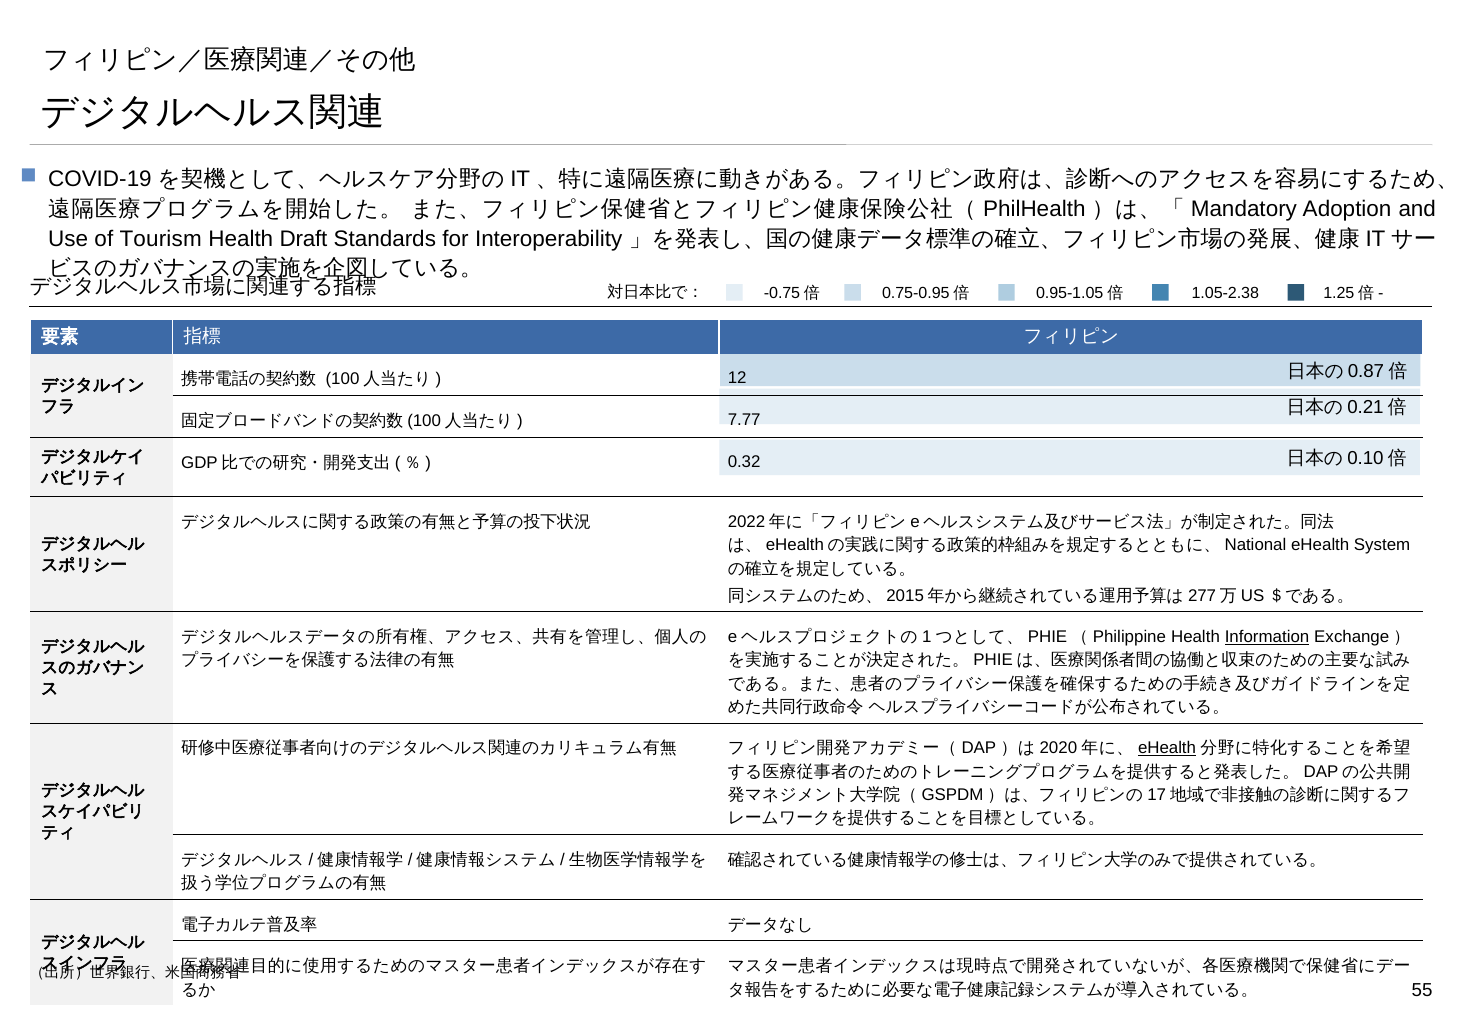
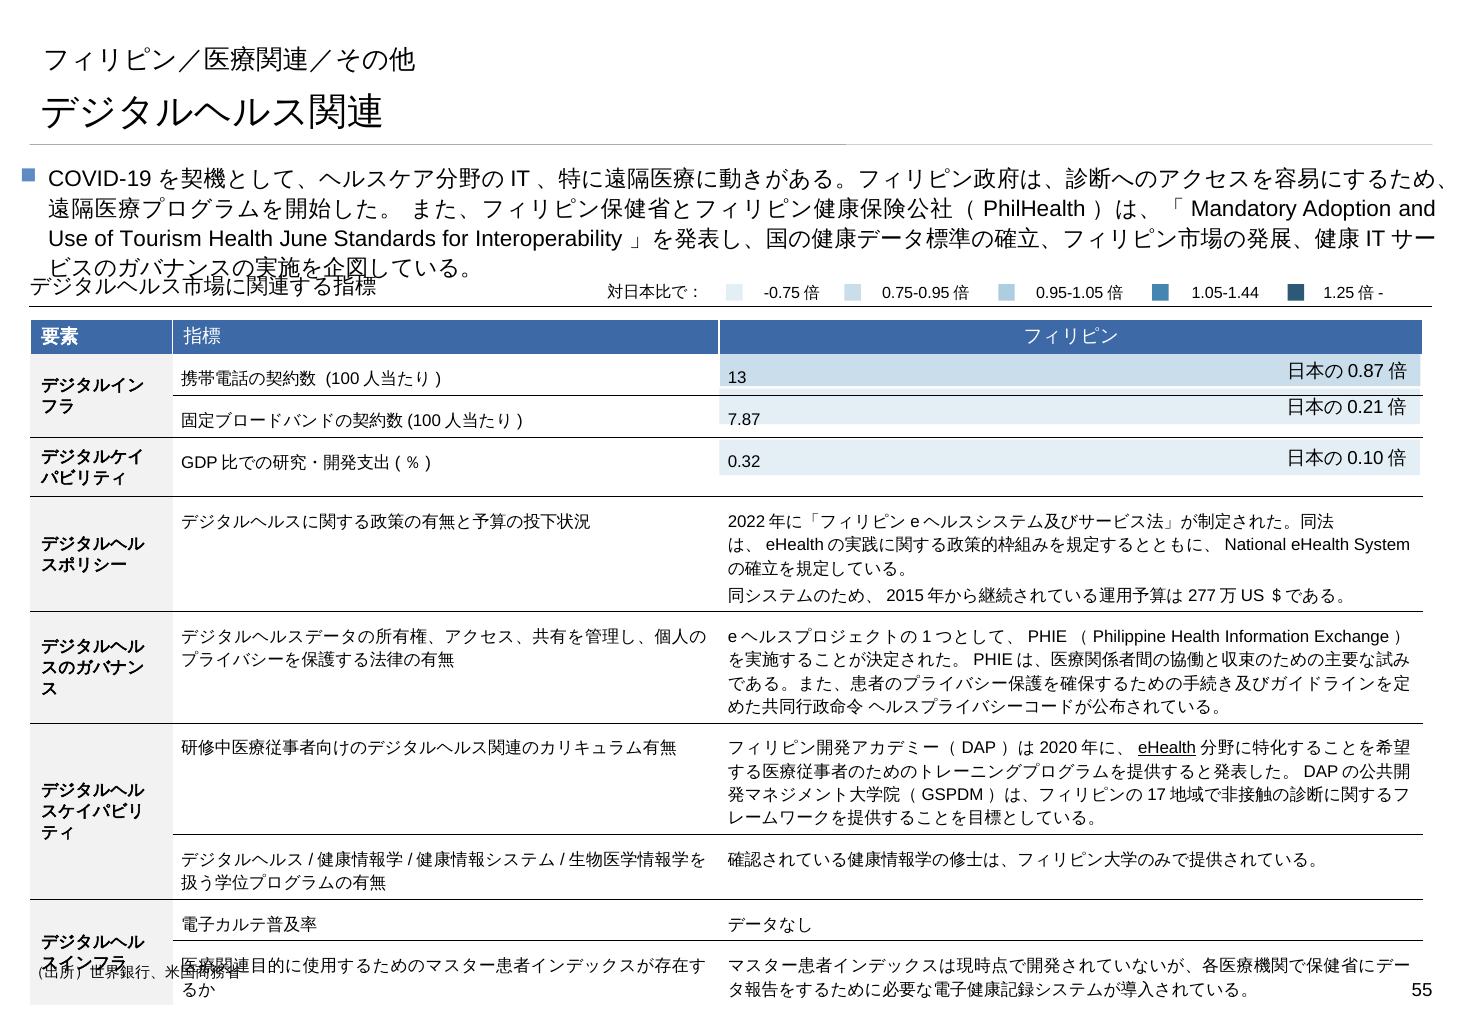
Draft: Draft -> June
1.05-2.38: 1.05-2.38 -> 1.05-1.44
12: 12 -> 13
7.77: 7.77 -> 7.87
Information underline: present -> none
